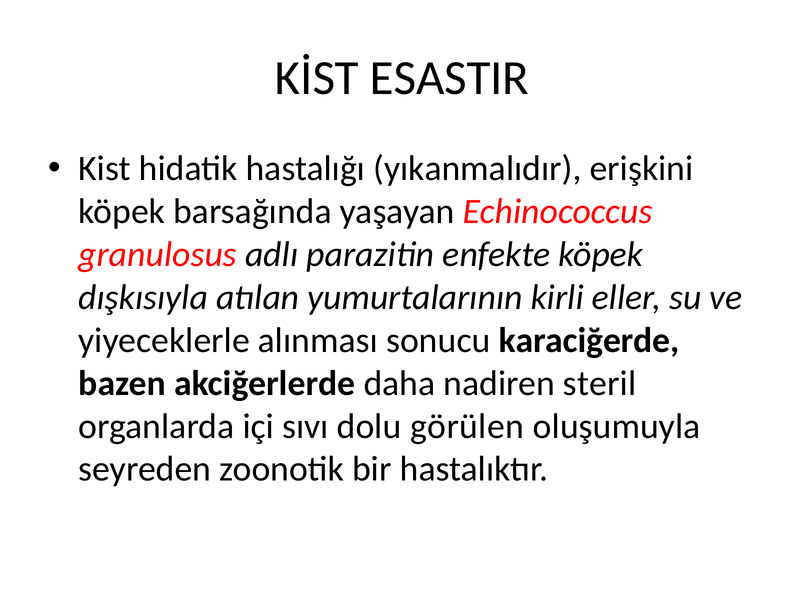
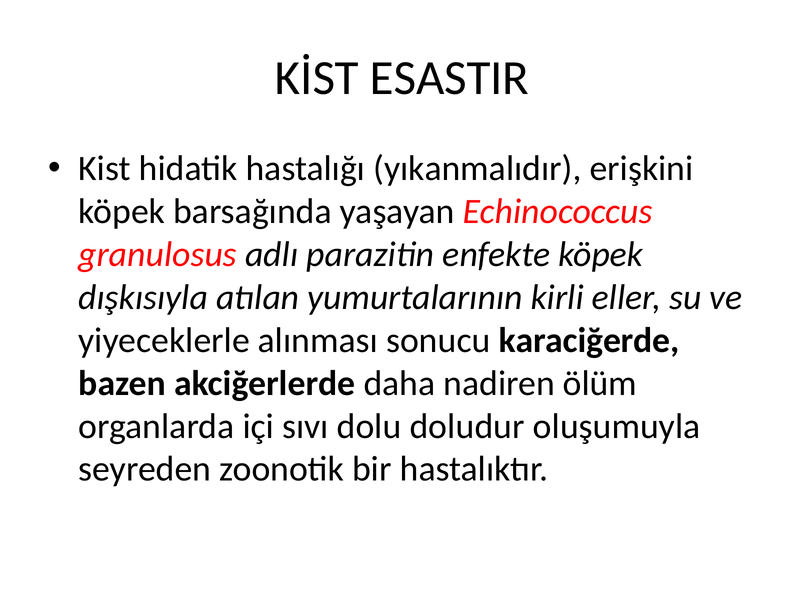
steril: steril -> ölüm
görülen: görülen -> doludur
